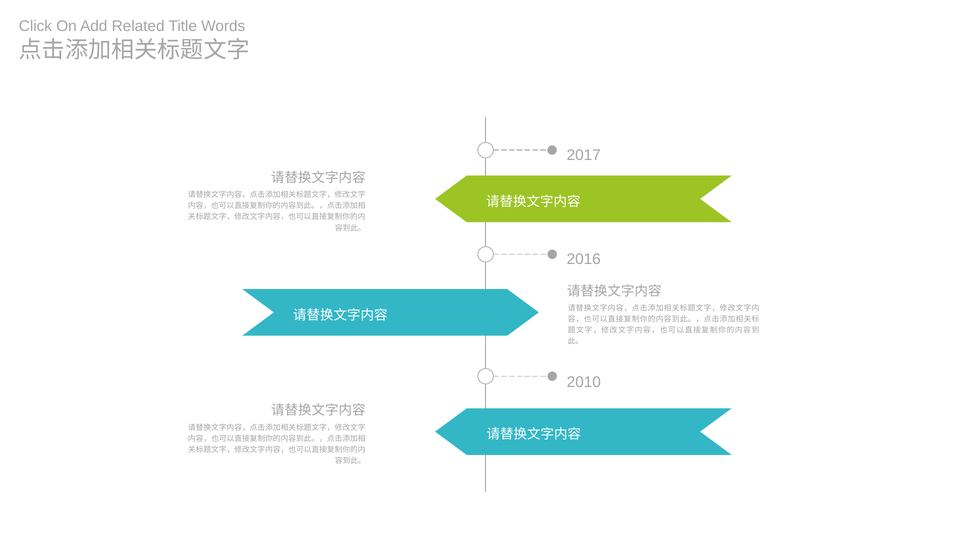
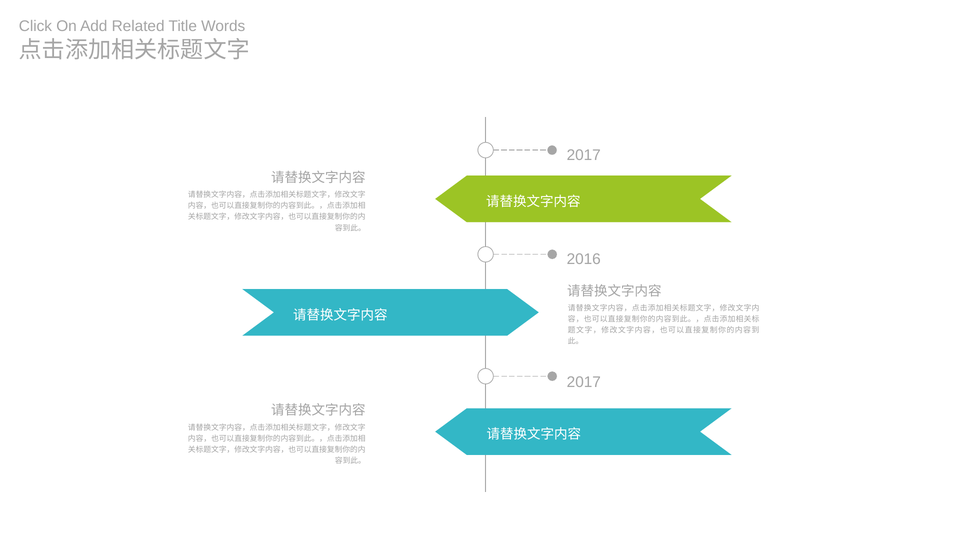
2010 at (584, 382): 2010 -> 2017
